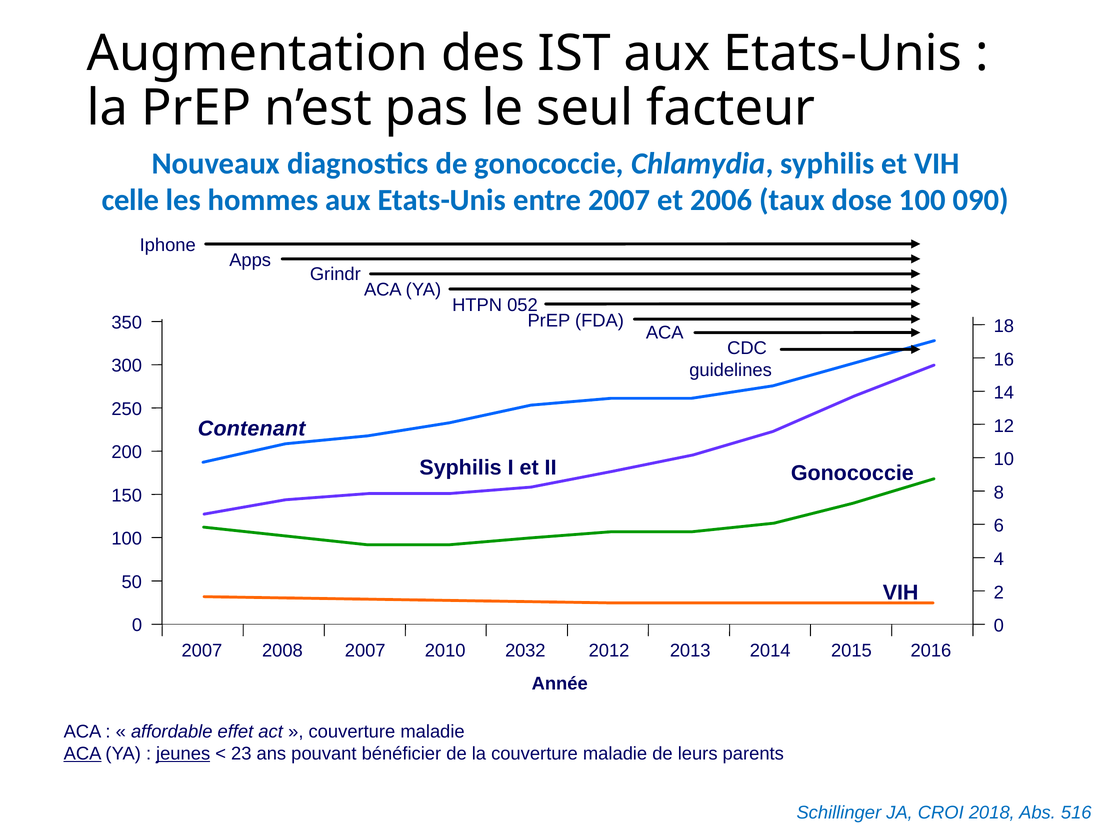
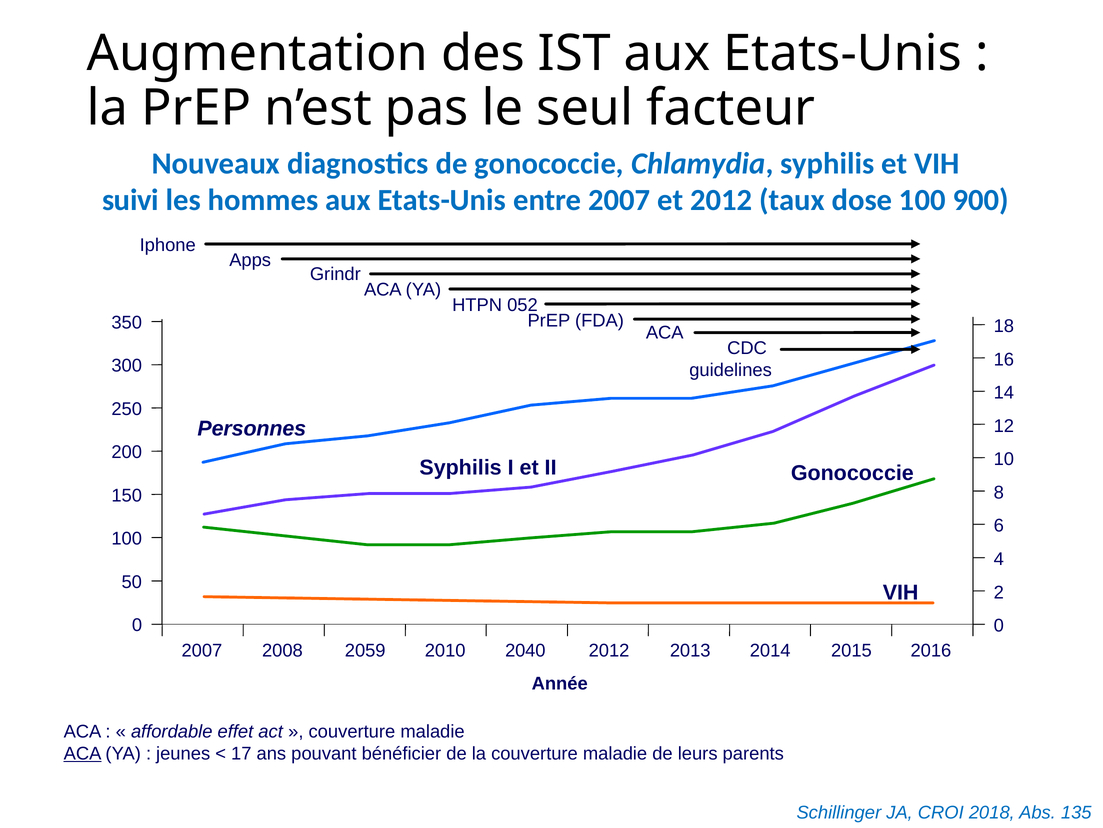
celle: celle -> suivi
et 2006: 2006 -> 2012
090: 090 -> 900
Contenant: Contenant -> Personnes
2008 2007: 2007 -> 2059
2032: 2032 -> 2040
jeunes underline: present -> none
23: 23 -> 17
516: 516 -> 135
